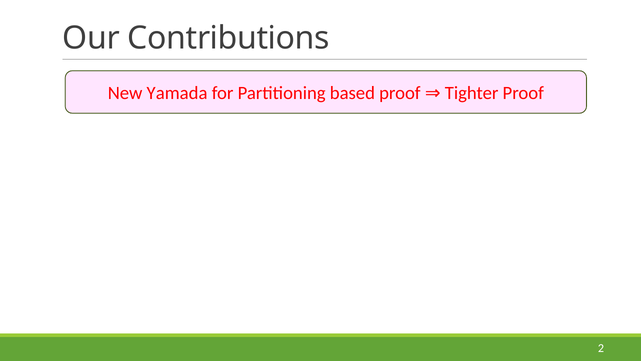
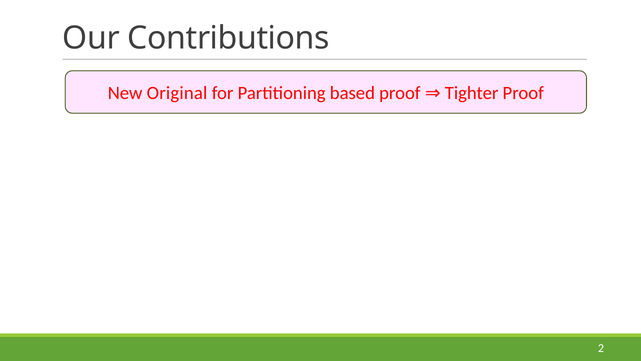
Yamada: Yamada -> Original
